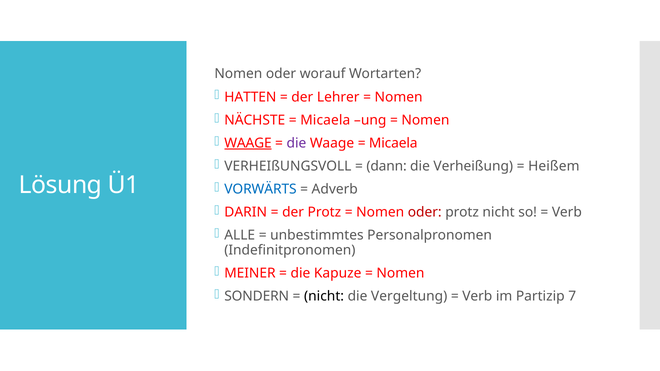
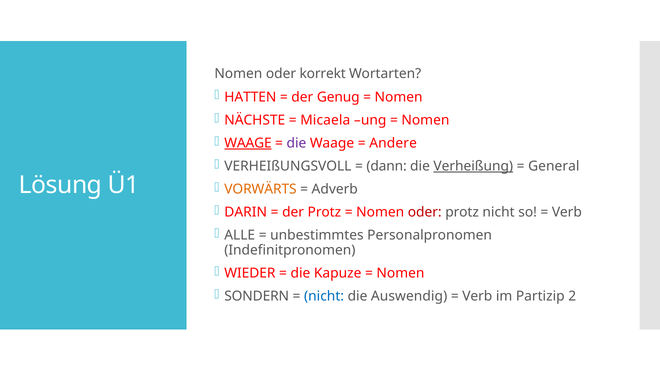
worauf: worauf -> korrekt
Lehrer: Lehrer -> Genug
Micaela at (393, 143): Micaela -> Andere
Verheißung underline: none -> present
Heißem: Heißem -> General
VORWÄRTS colour: blue -> orange
MEINER: MEINER -> WIEDER
nicht at (324, 297) colour: black -> blue
Vergeltung: Vergeltung -> Auswendig
7: 7 -> 2
